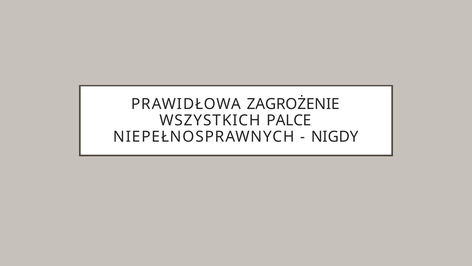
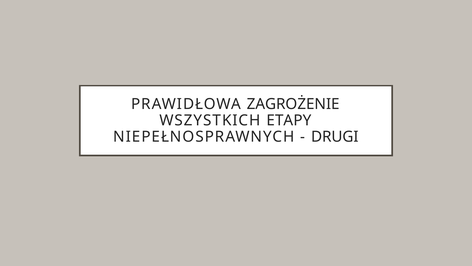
PALCE: PALCE -> ETAPY
NIGDY: NIGDY -> DRUGI
